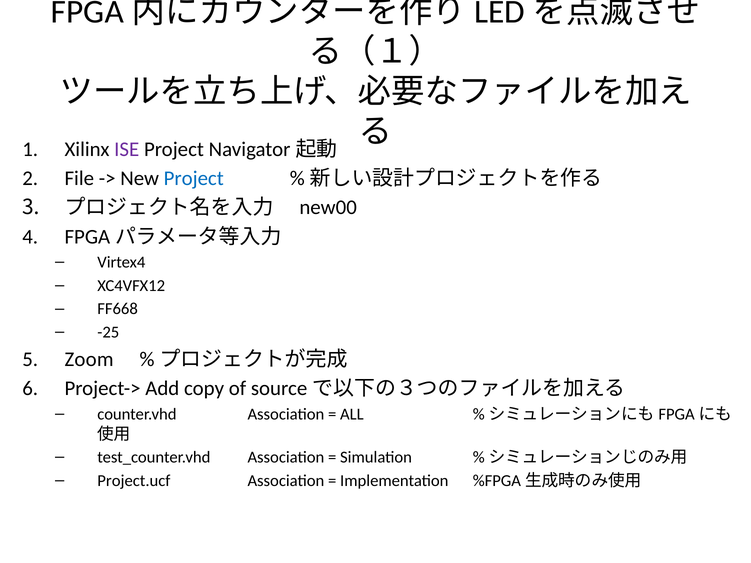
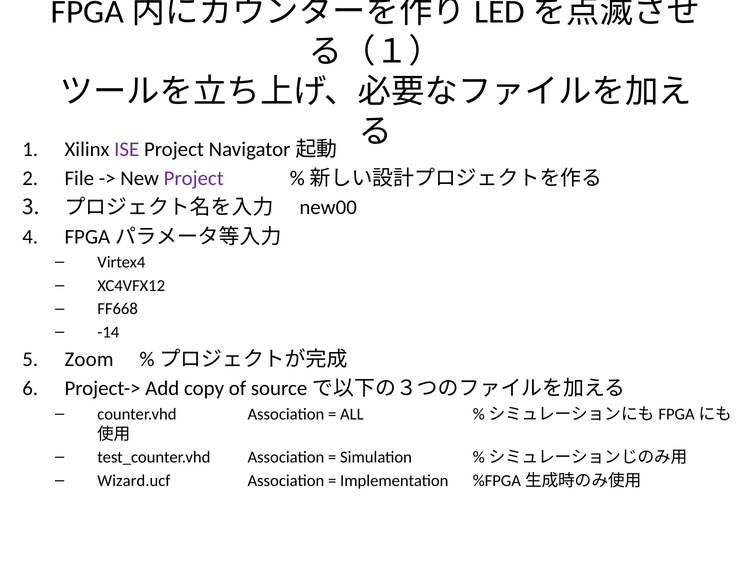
Project at (194, 178) colour: blue -> purple
-25: -25 -> -14
Project.ucf: Project.ucf -> Wizard.ucf
